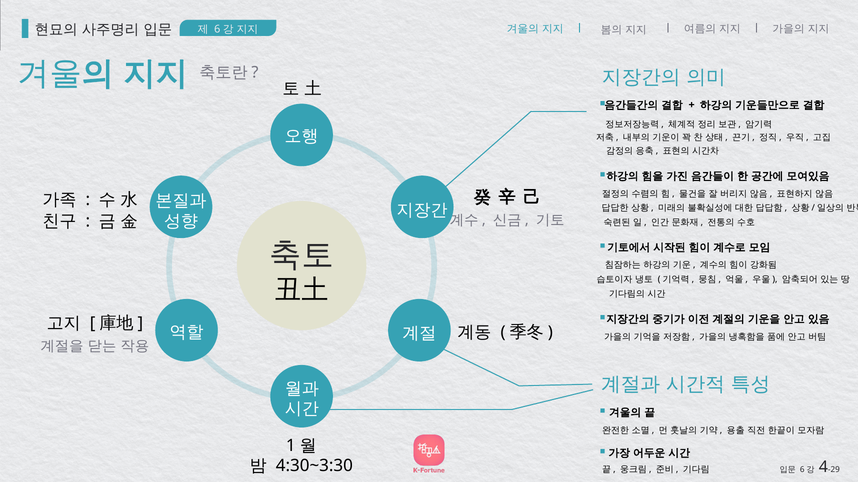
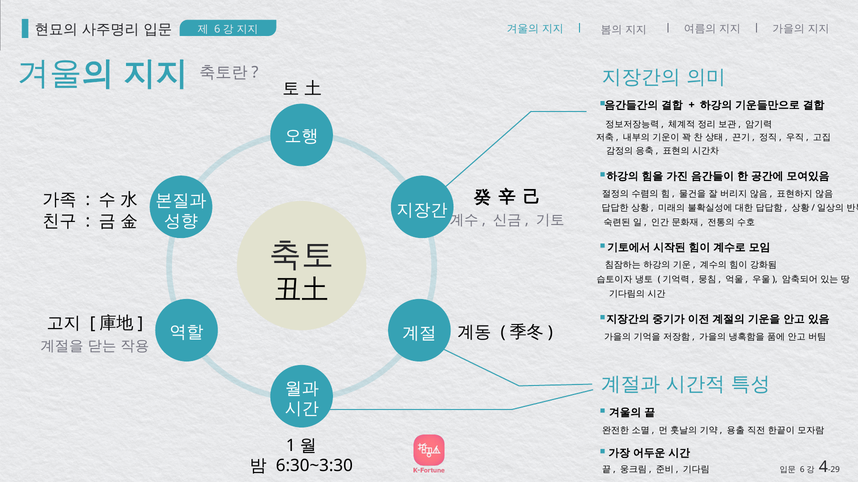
4:30~3:30: 4:30~3:30 -> 6:30~3:30
